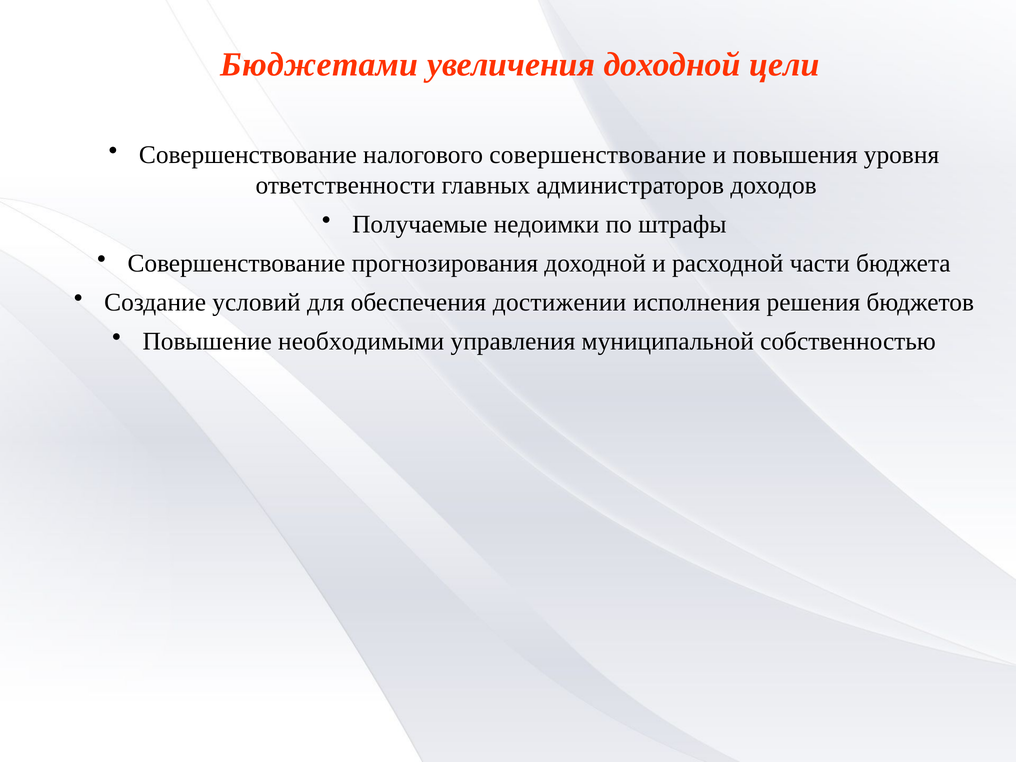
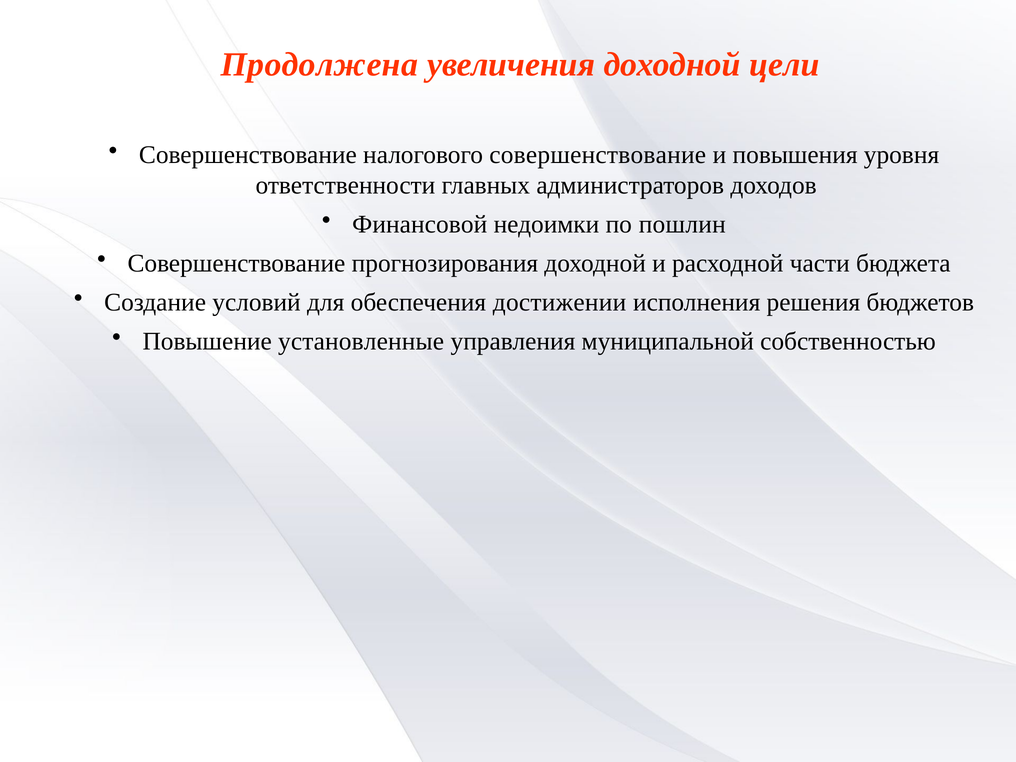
Бюджетами: Бюджетами -> Продолжена
Получаемые: Получаемые -> Финансовой
штрафы: штрафы -> пошлин
необходимыми: необходимыми -> установленные
